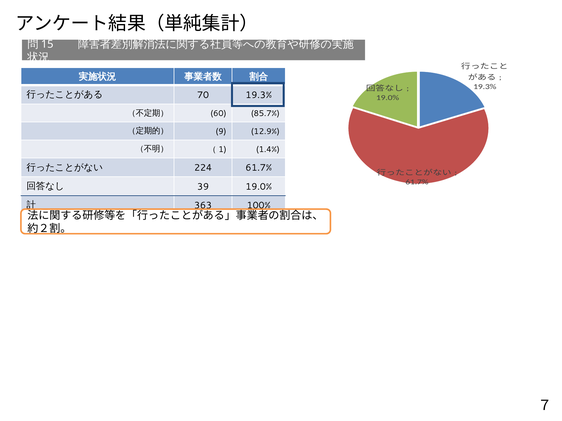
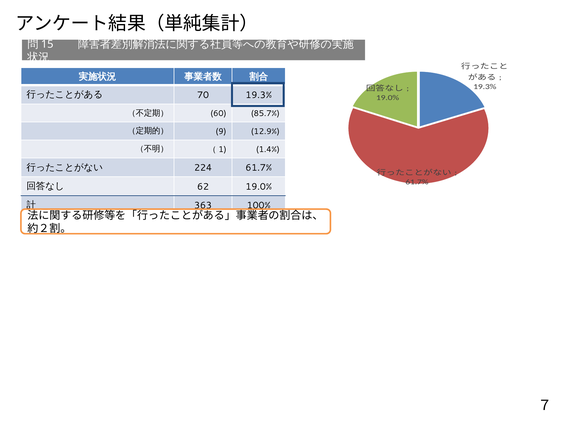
39: 39 -> 62
